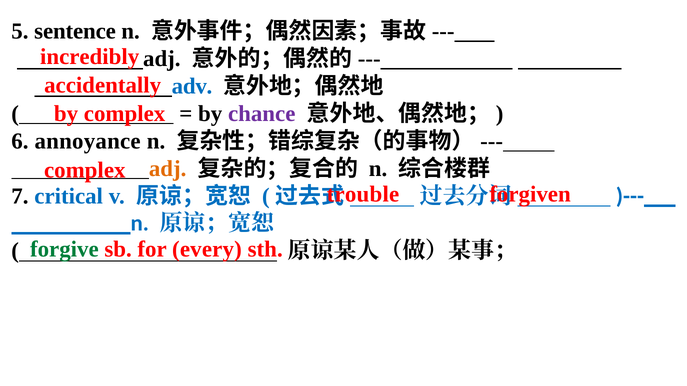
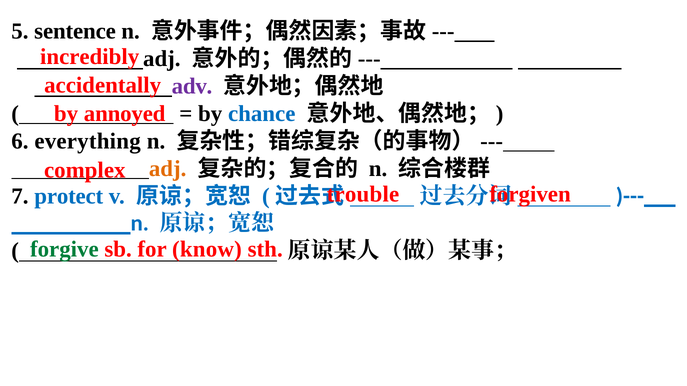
adv colour: blue -> purple
by complex: complex -> annoyed
chance colour: purple -> blue
annoyance: annoyance -> everything
critical: critical -> protect
every: every -> know
